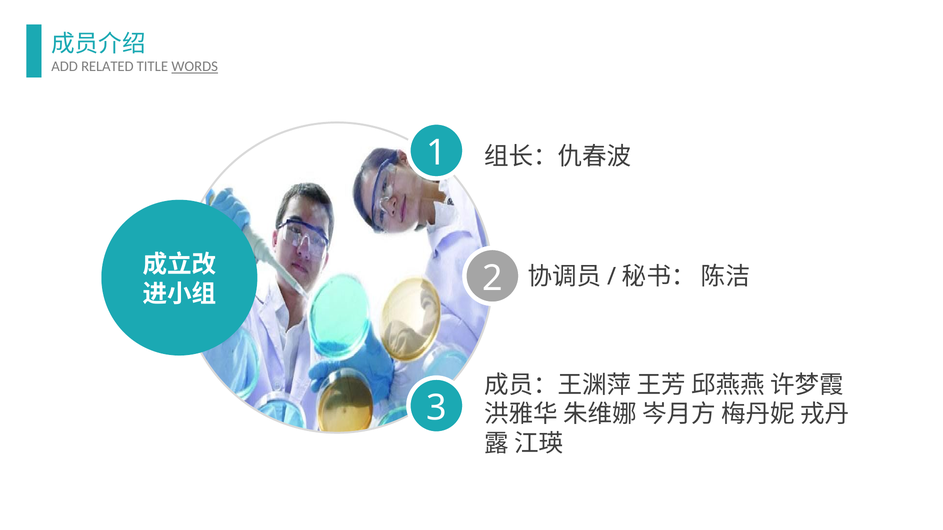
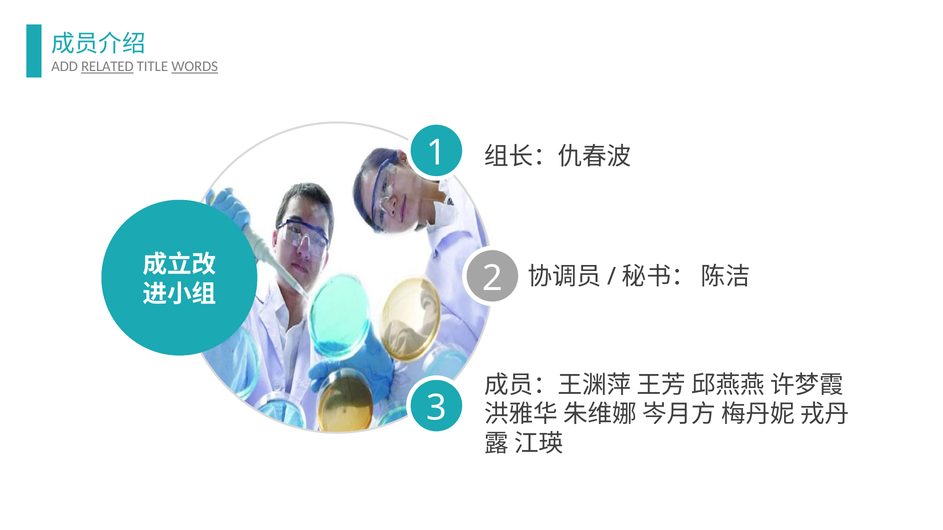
RELATED underline: none -> present
